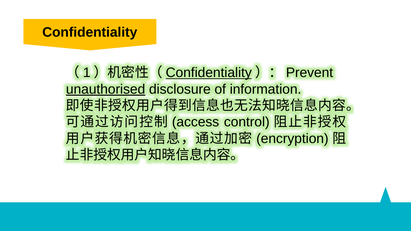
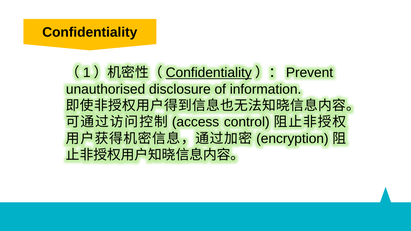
unauthorised underline: present -> none
